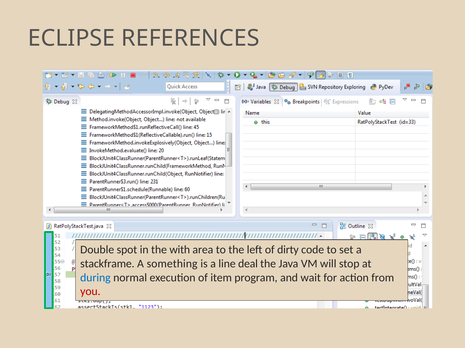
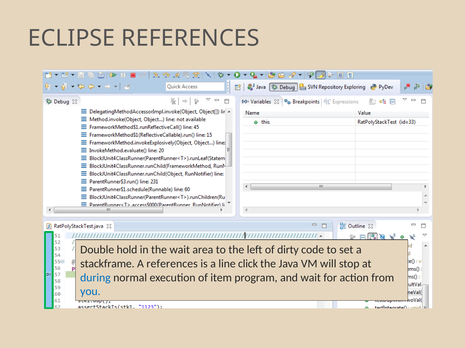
spot: spot -> hold
the with: with -> wait
A something: something -> references
deal: deal -> click
you colour: red -> blue
